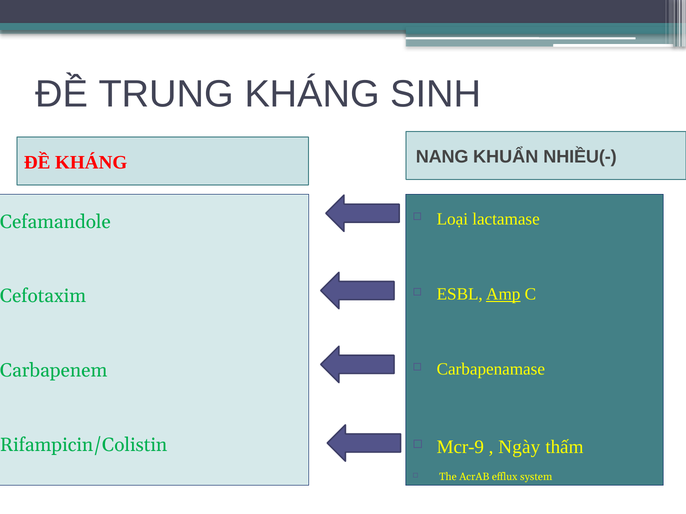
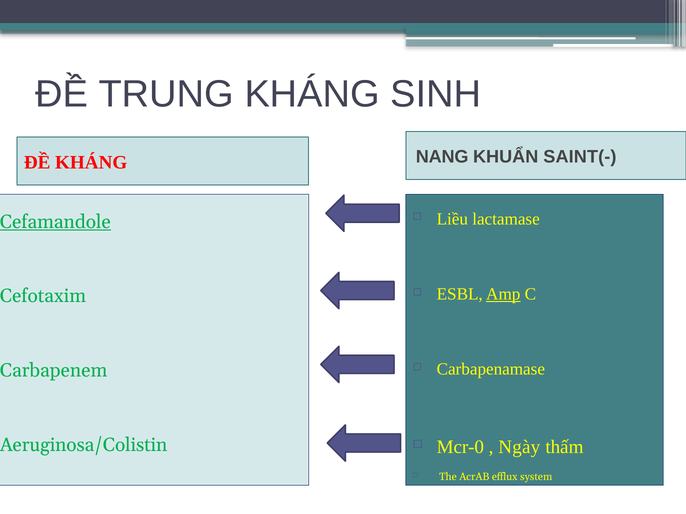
NHIỀU(-: NHIỀU(- -> SAINT(-
Loại: Loại -> Liều
Cefamandole underline: none -> present
Rifampicin/Colistin: Rifampicin/Colistin -> Aeruginosa/Colistin
Mcr-9: Mcr-9 -> Mcr-0
